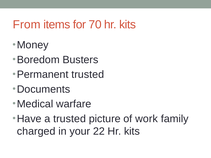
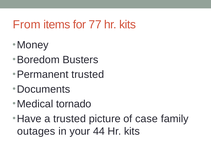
70: 70 -> 77
warfare: warfare -> tornado
work: work -> case
charged: charged -> outages
22: 22 -> 44
